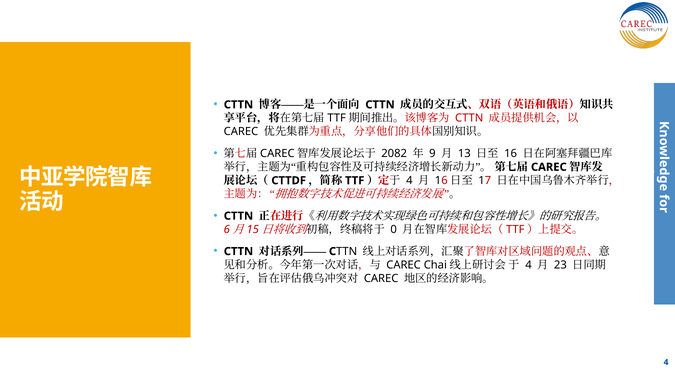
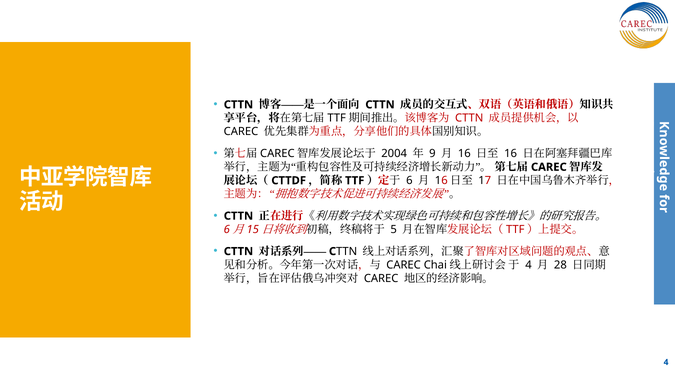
2082: 2082 -> 2004
13 at (464, 153): 13 -> 16
4 at (409, 180): 4 -> 6
0: 0 -> 5
23: 23 -> 28
